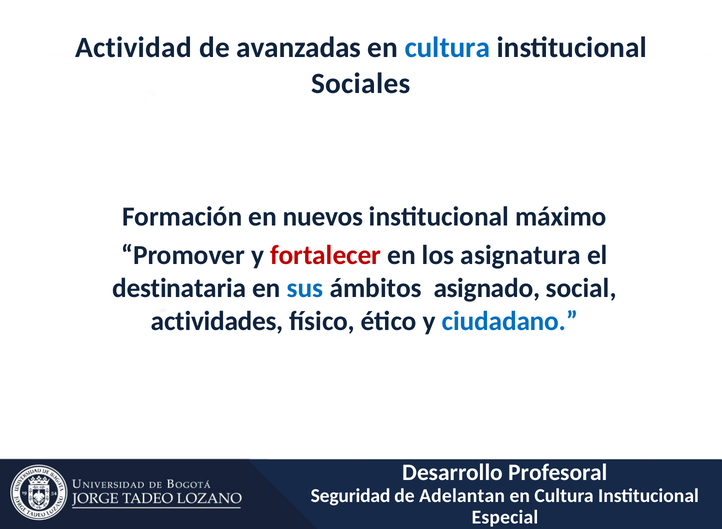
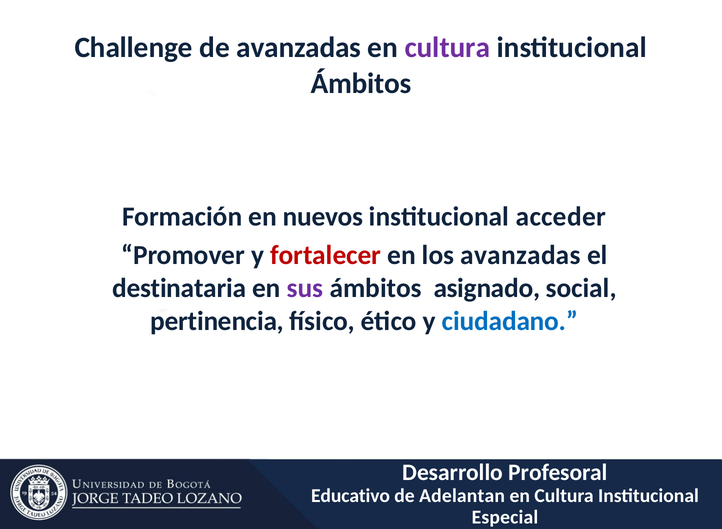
Actividad: Actividad -> Challenge
cultura at (447, 47) colour: blue -> purple
Sociales at (361, 83): Sociales -> Ámbitos
máximo: máximo -> acceder
los asignatura: asignatura -> avanzadas
sus colour: blue -> purple
actividades: actividades -> pertinencia
Seguridad: Seguridad -> Educativo
